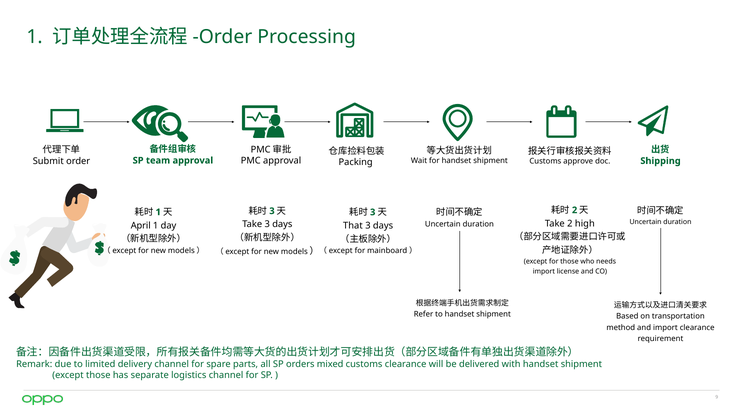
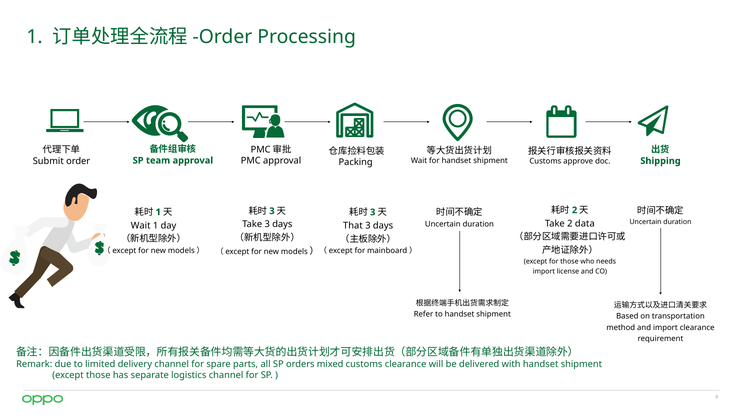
high: high -> data
April at (141, 225): April -> Wait
